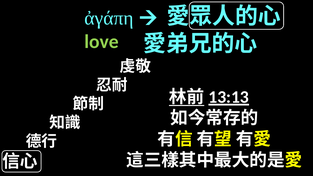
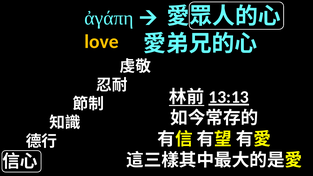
love colour: light green -> yellow
